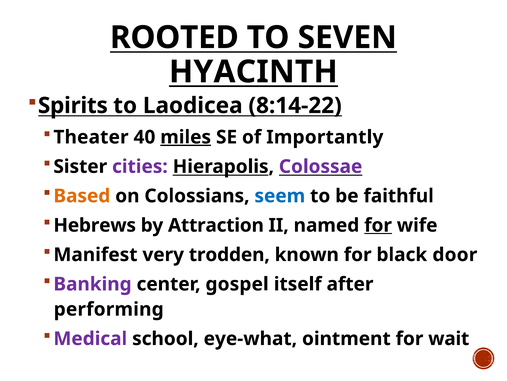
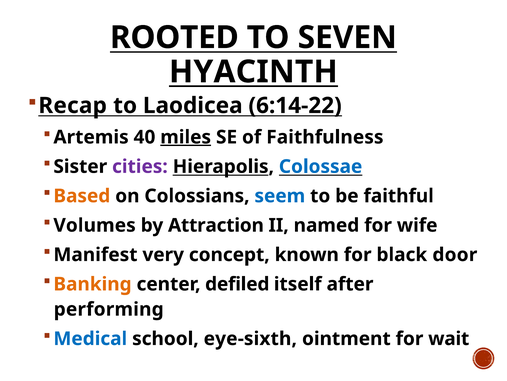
Spirits: Spirits -> Recap
8:14-22: 8:14-22 -> 6:14-22
Theater: Theater -> Artemis
Importantly: Importantly -> Faithfulness
Colossae colour: purple -> blue
Hebrews: Hebrews -> Volumes
for at (378, 225) underline: present -> none
trodden: trodden -> concept
Banking colour: purple -> orange
gospel: gospel -> defiled
Medical colour: purple -> blue
eye-what: eye-what -> eye-sixth
